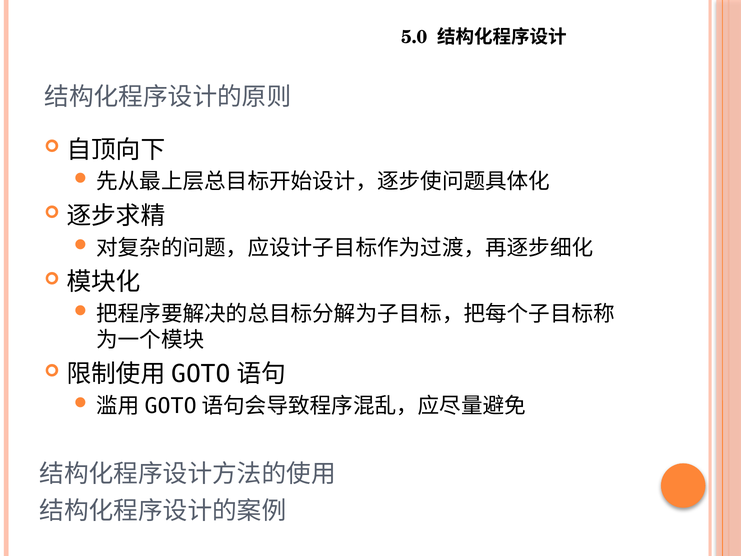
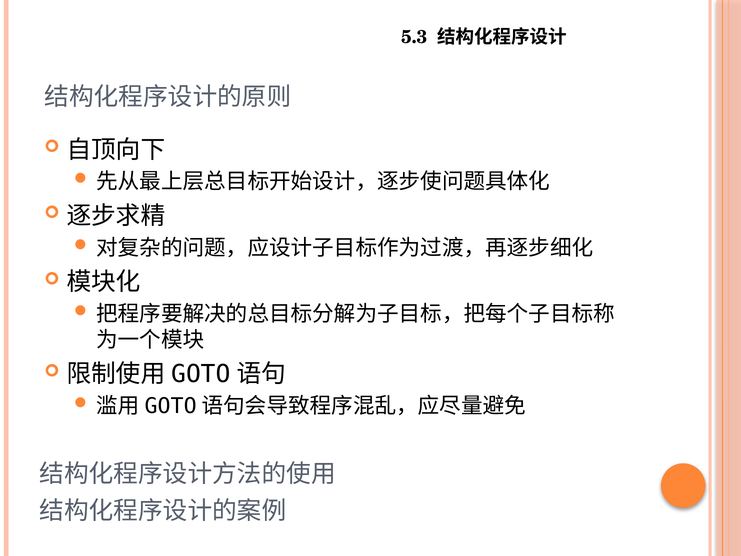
5.0: 5.0 -> 5.3
